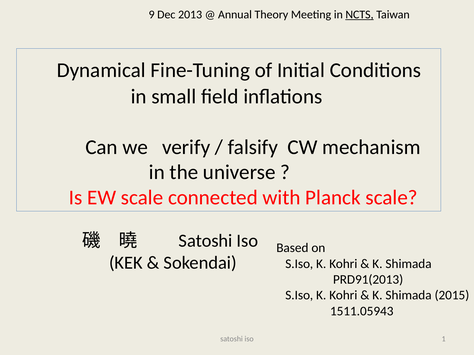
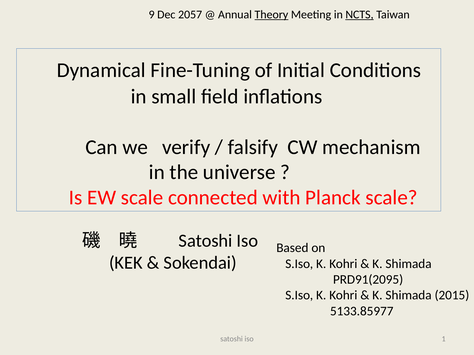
2013: 2013 -> 2057
Theory underline: none -> present
PRD91(2013: PRD91(2013 -> PRD91(2095
1511.05943: 1511.05943 -> 5133.85977
